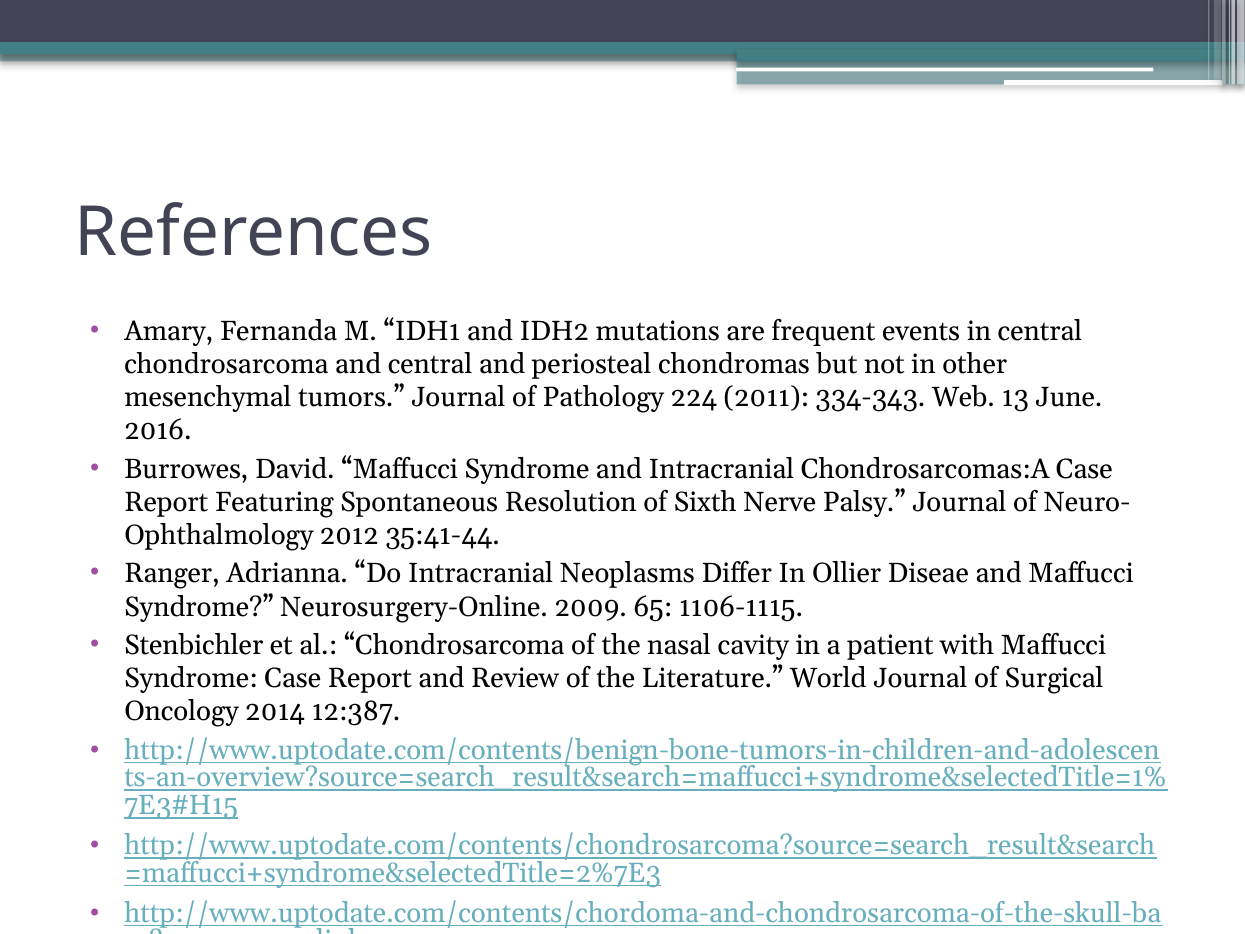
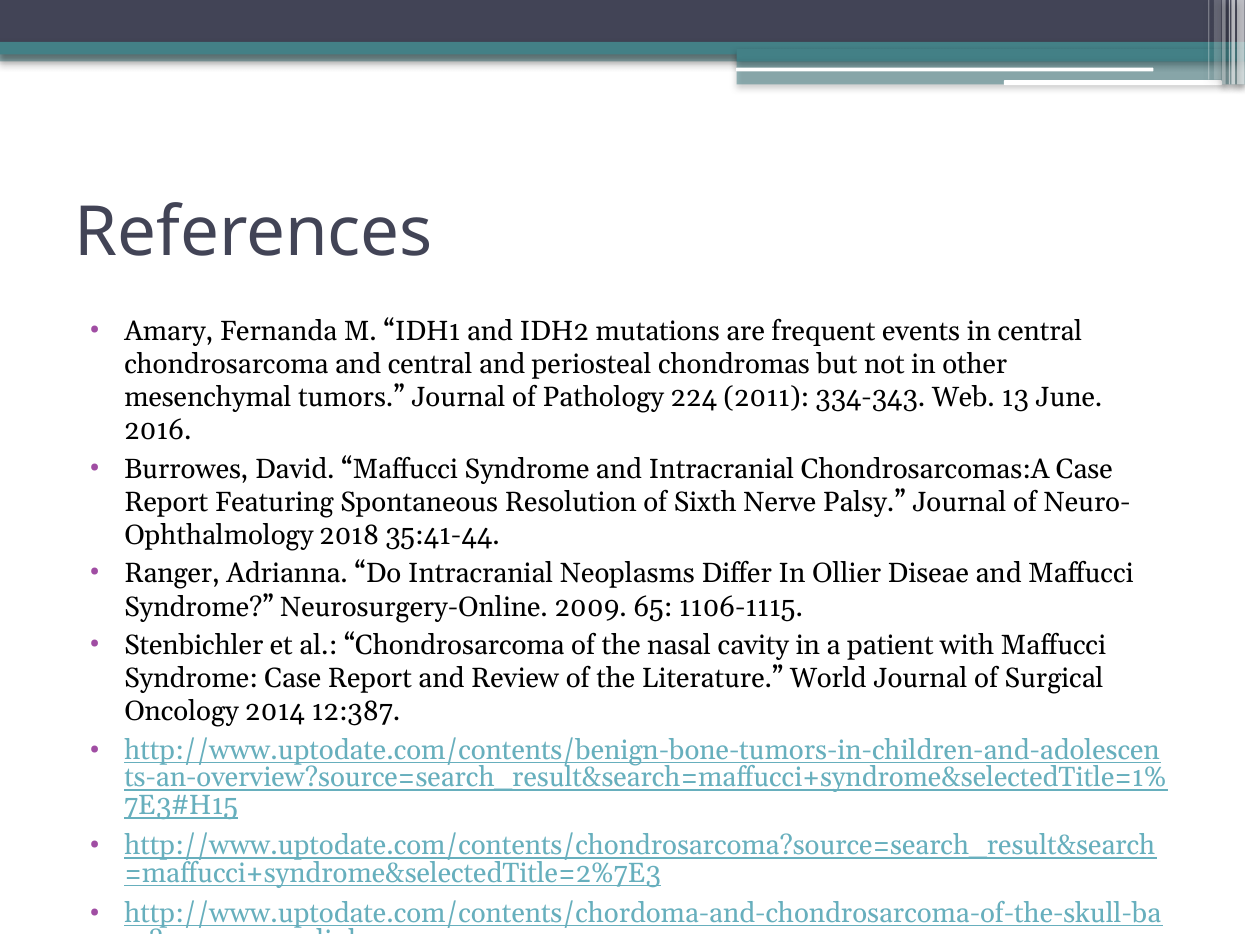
2012: 2012 -> 2018
